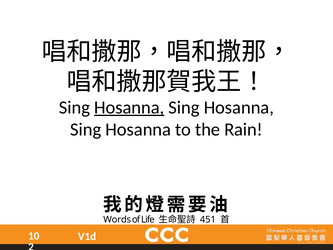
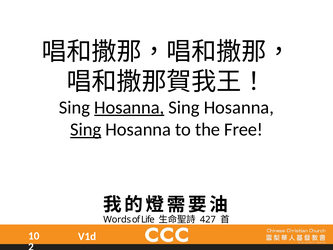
Sing at (86, 130) underline: none -> present
Rain: Rain -> Free
451: 451 -> 427
